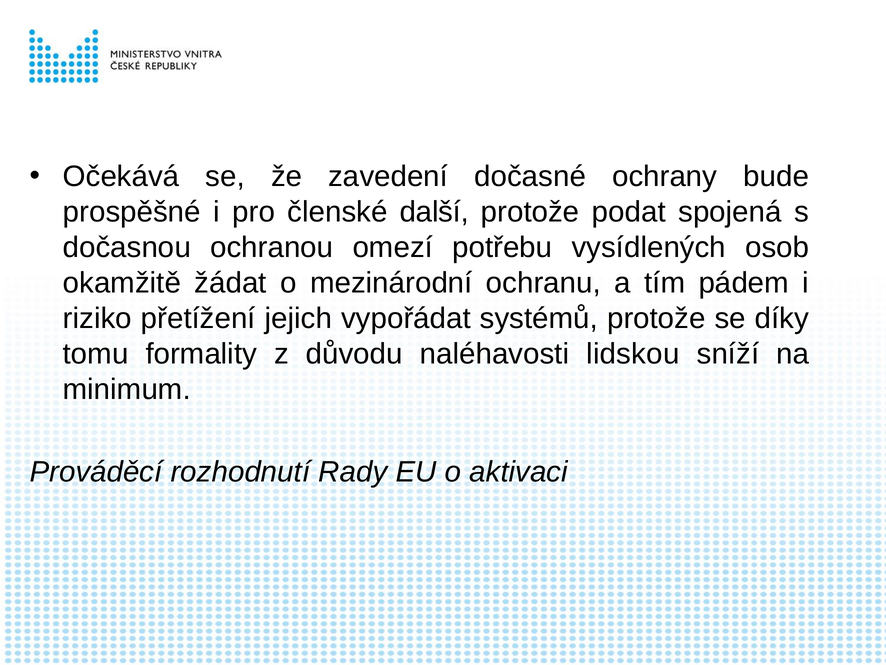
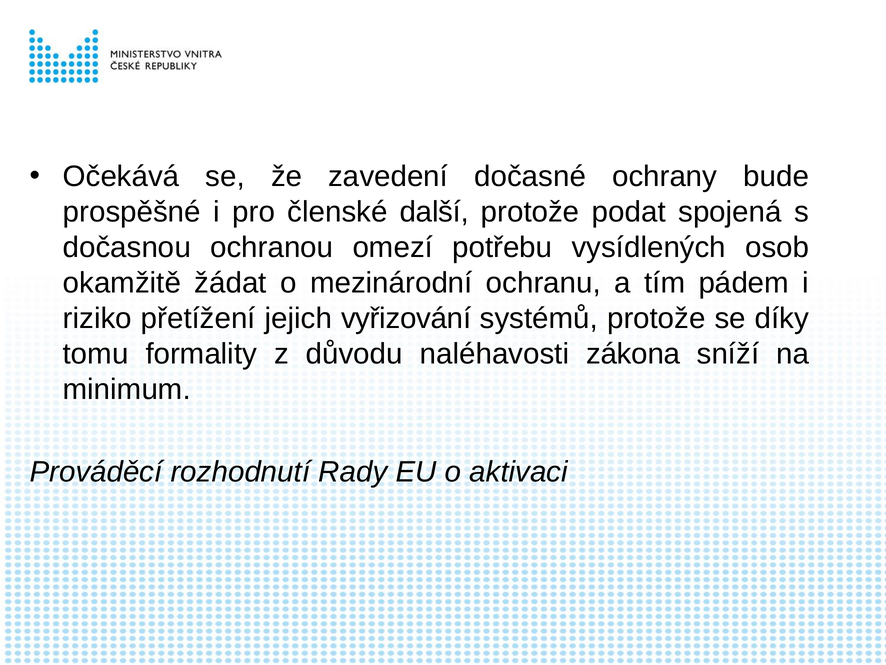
vypořádat: vypořádat -> vyřizování
lidskou: lidskou -> zákona
